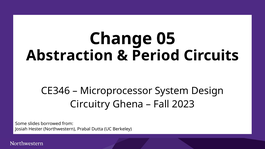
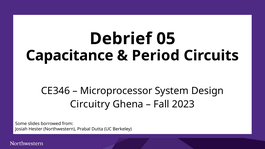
Change: Change -> Debrief
Abstraction: Abstraction -> Capacitance
